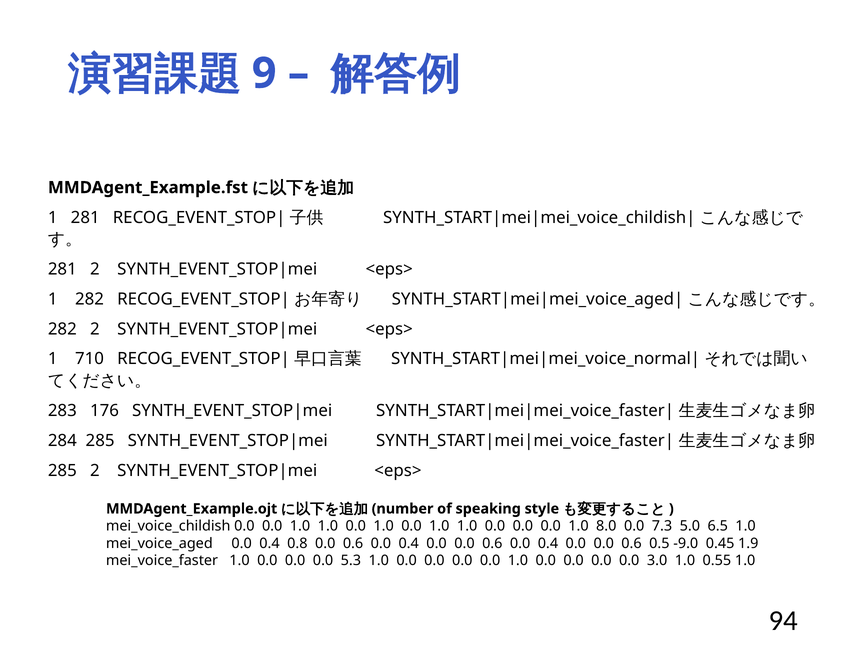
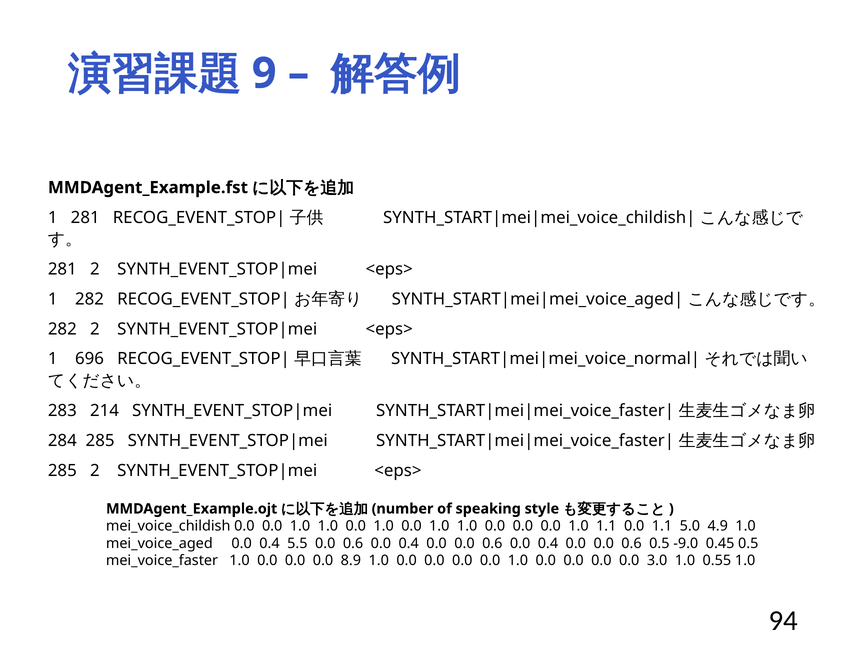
710: 710 -> 696
176: 176 -> 214
1.0 8.0: 8.0 -> 1.1
0.0 7.3: 7.3 -> 1.1
6.5: 6.5 -> 4.9
0.8: 0.8 -> 5.5
0.45 1.9: 1.9 -> 0.5
5.3: 5.3 -> 8.9
